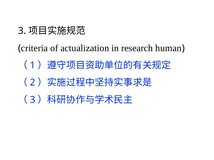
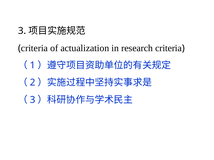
research human: human -> criteria
